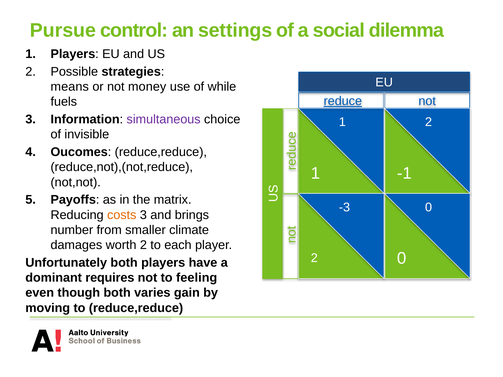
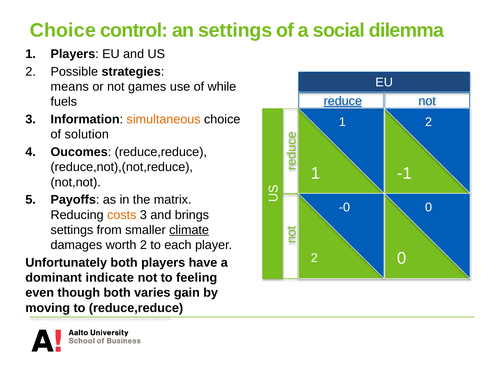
Pursue at (63, 30): Pursue -> Choice
money: money -> games
simultaneous colour: purple -> orange
invisible: invisible -> solution
-3: -3 -> -0
number at (72, 230): number -> settings
climate underline: none -> present
requires: requires -> indicate
